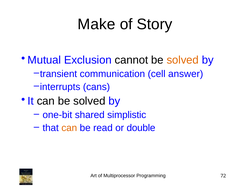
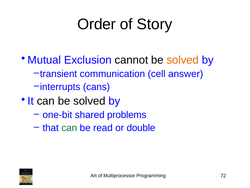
Make: Make -> Order
simplistic: simplistic -> problems
can at (69, 128) colour: orange -> green
